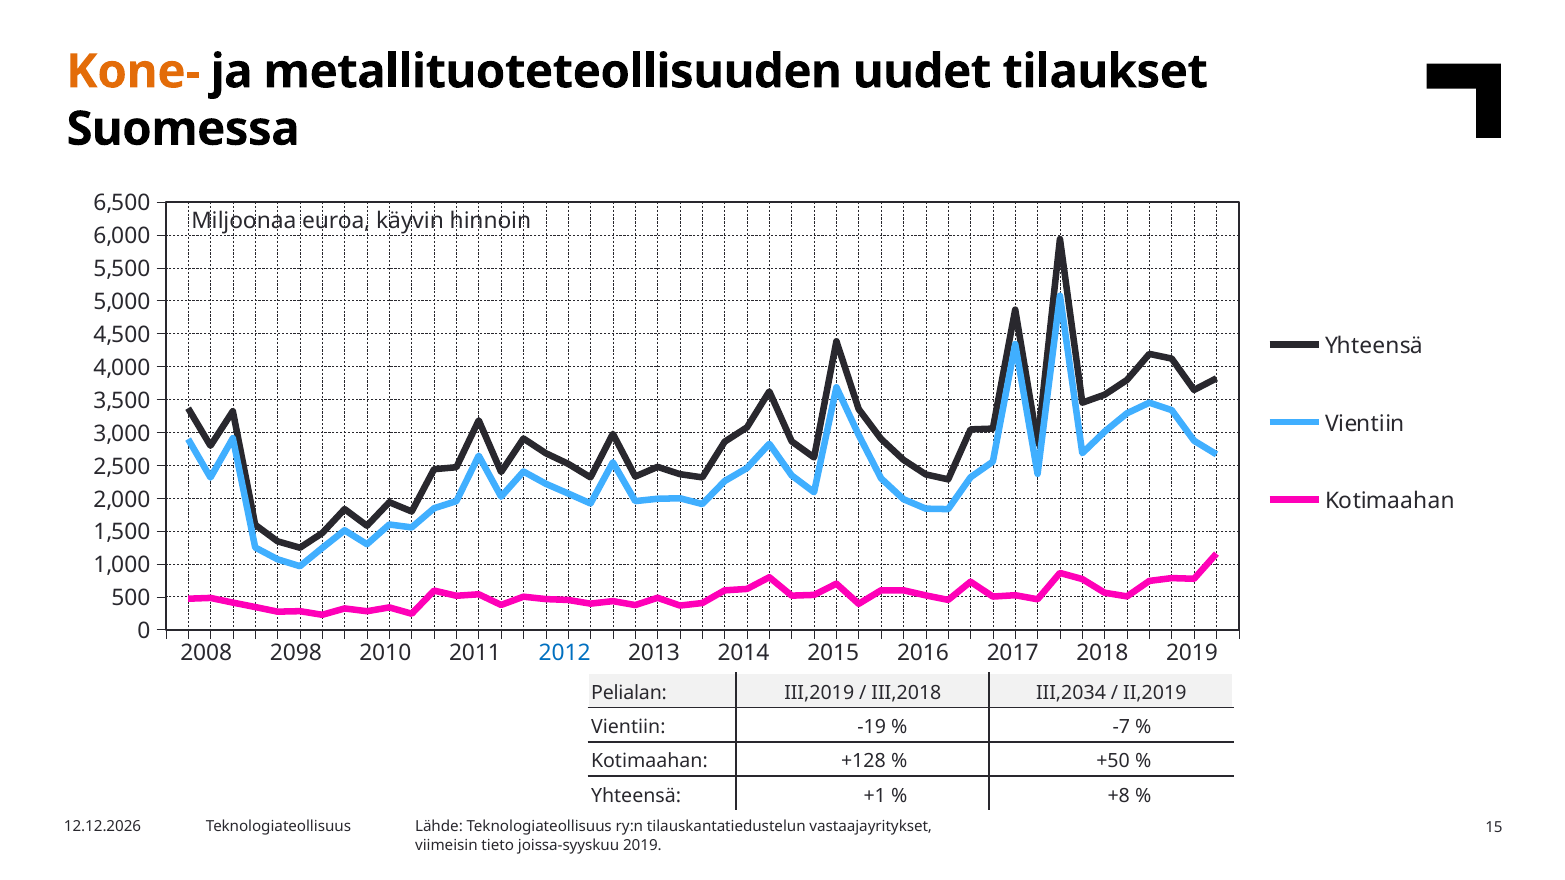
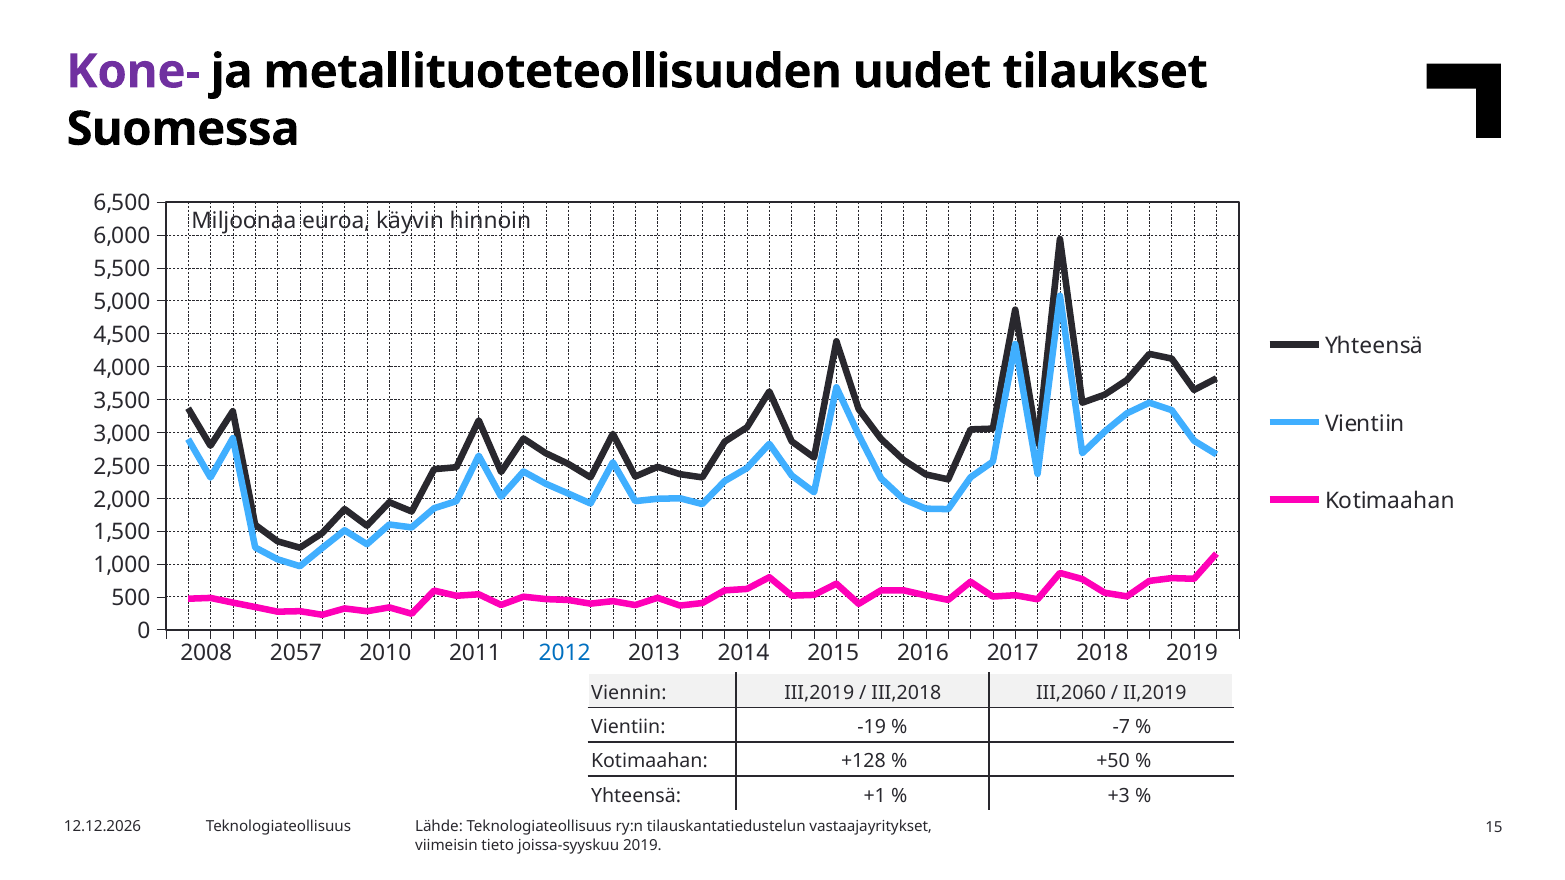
Kone- colour: orange -> purple
2098: 2098 -> 2057
Pelialan: Pelialan -> Viennin
III,2034: III,2034 -> III,2060
+8: +8 -> +3
